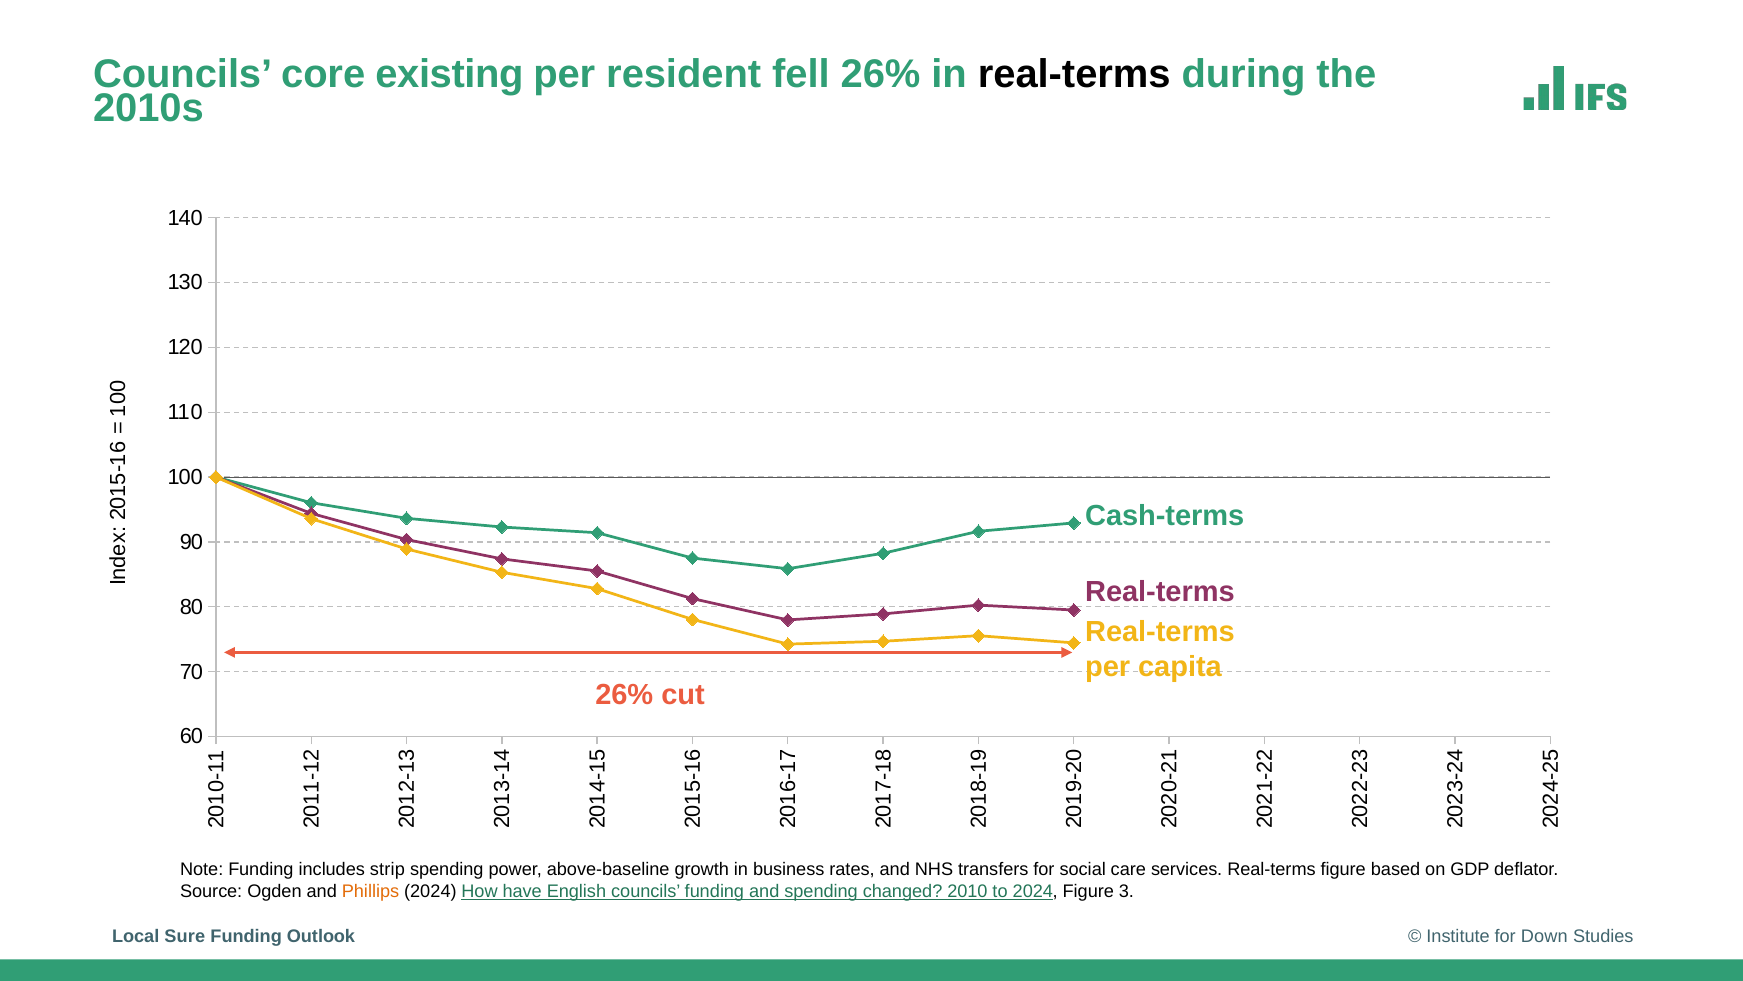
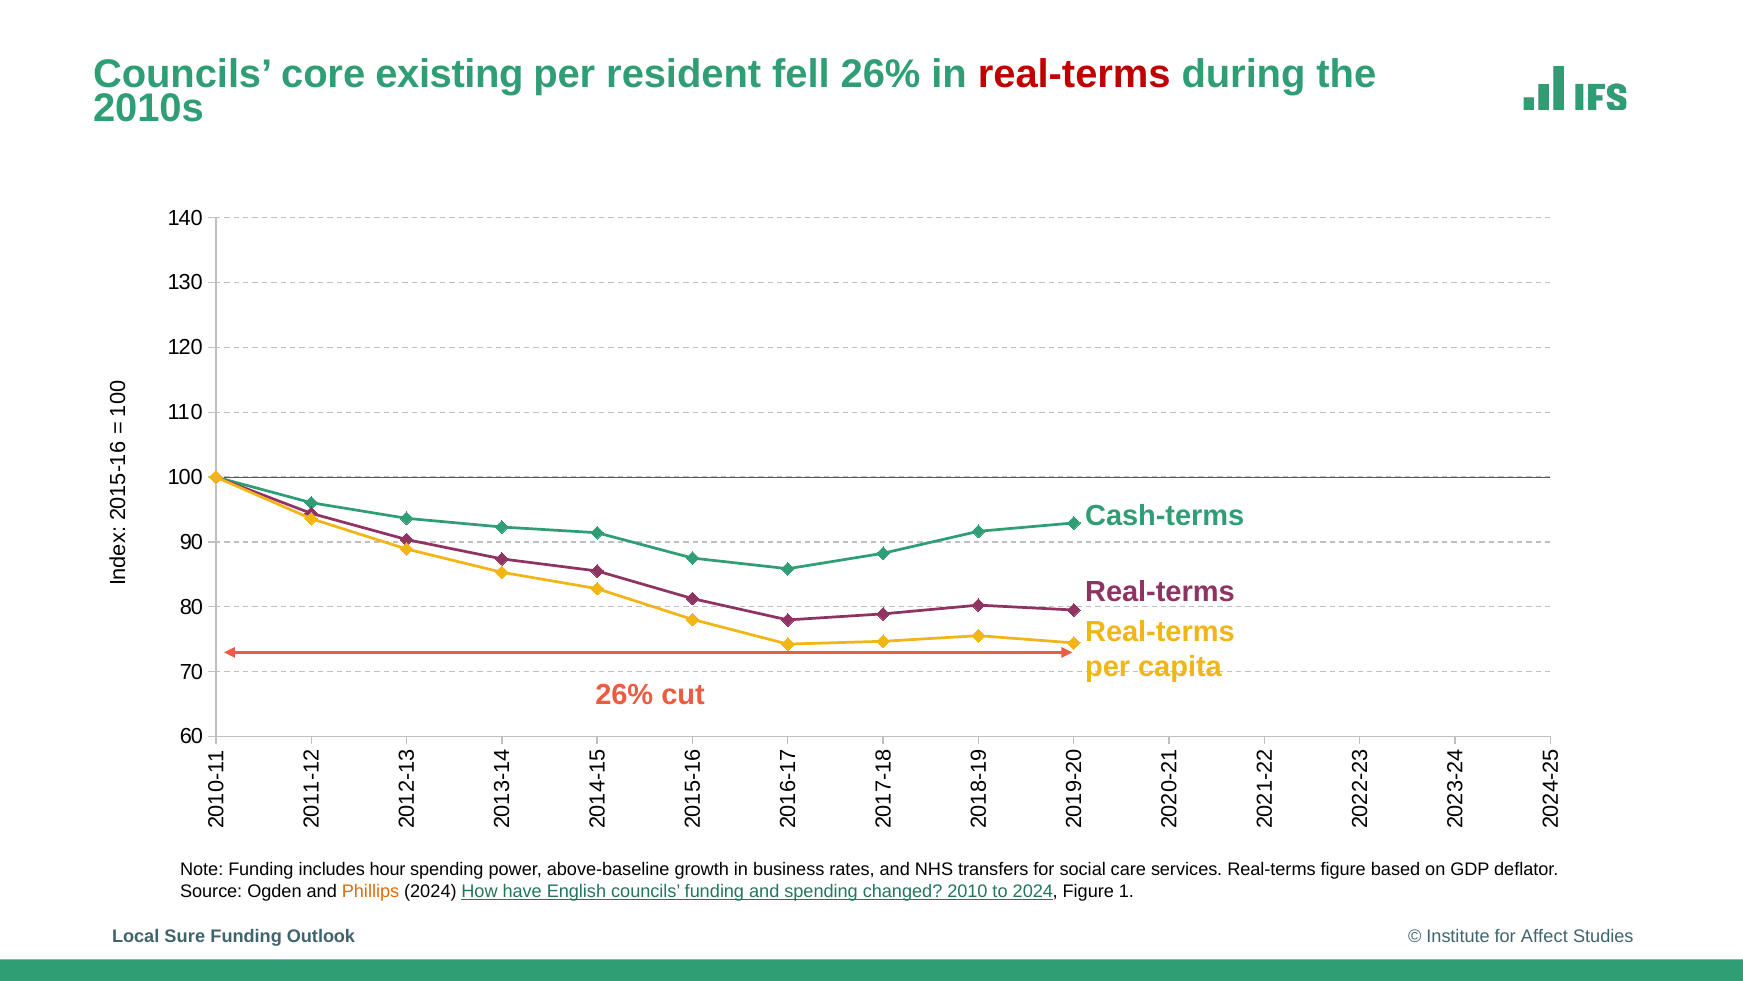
real-terms at (1074, 74) colour: black -> red
strip: strip -> hour
Figure 3: 3 -> 1
Down: Down -> Affect
